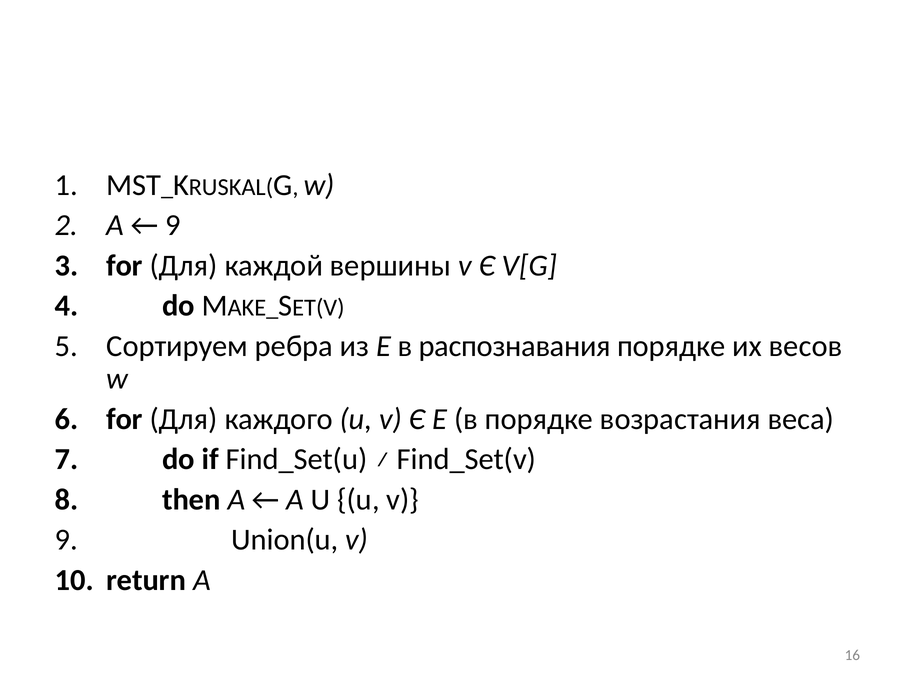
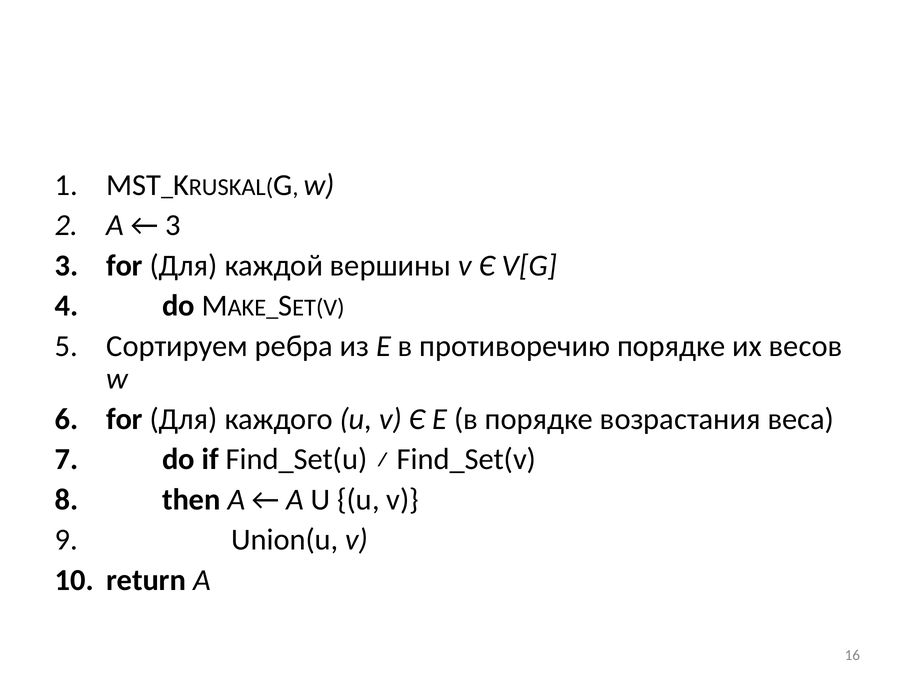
9 at (173, 225): 9 -> 3
распознавания: распознавания -> противоречию
